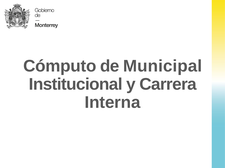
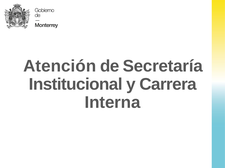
Cómputo: Cómputo -> Atención
Municipal: Municipal -> Secretaría
